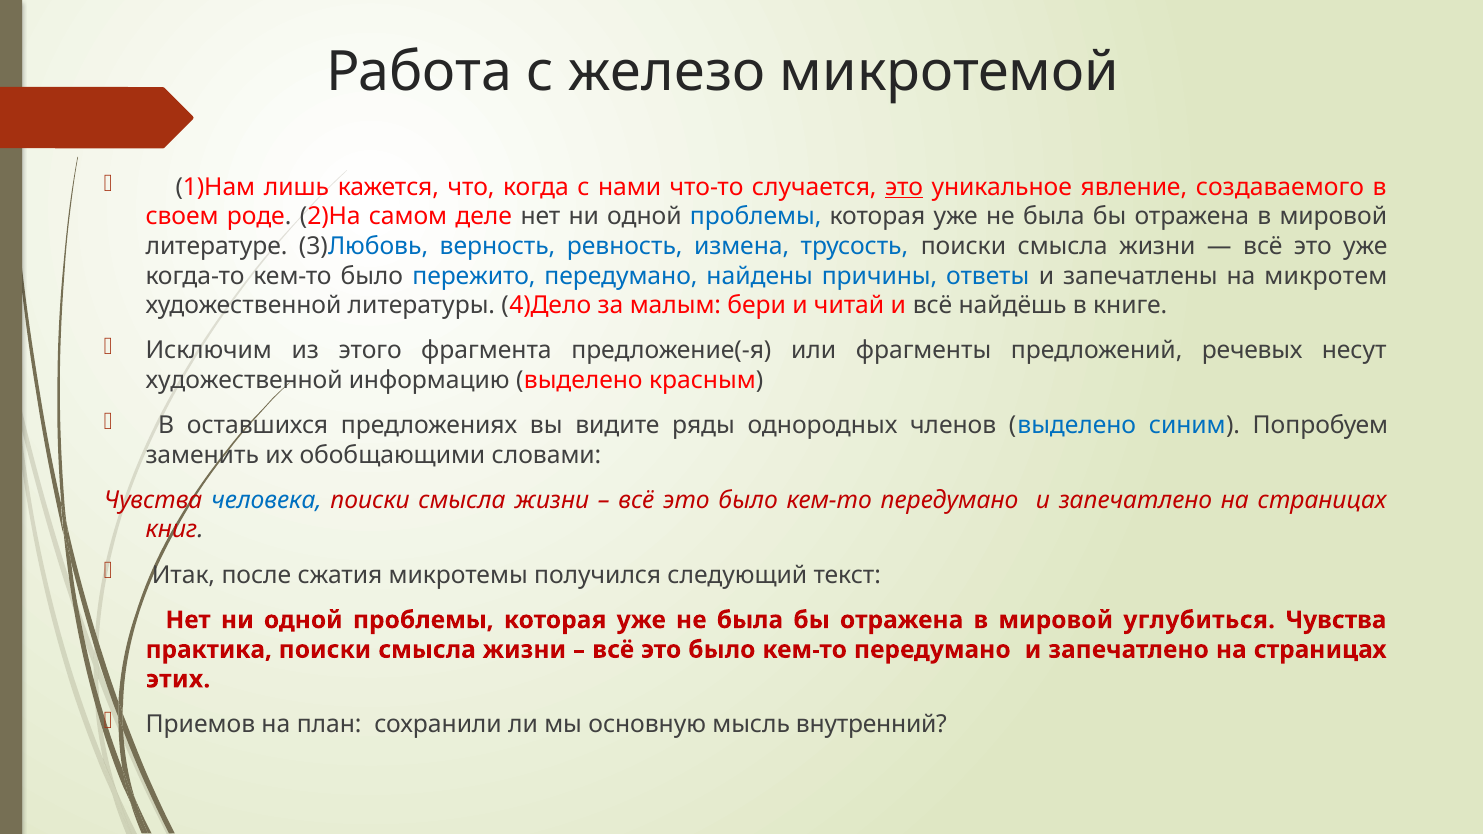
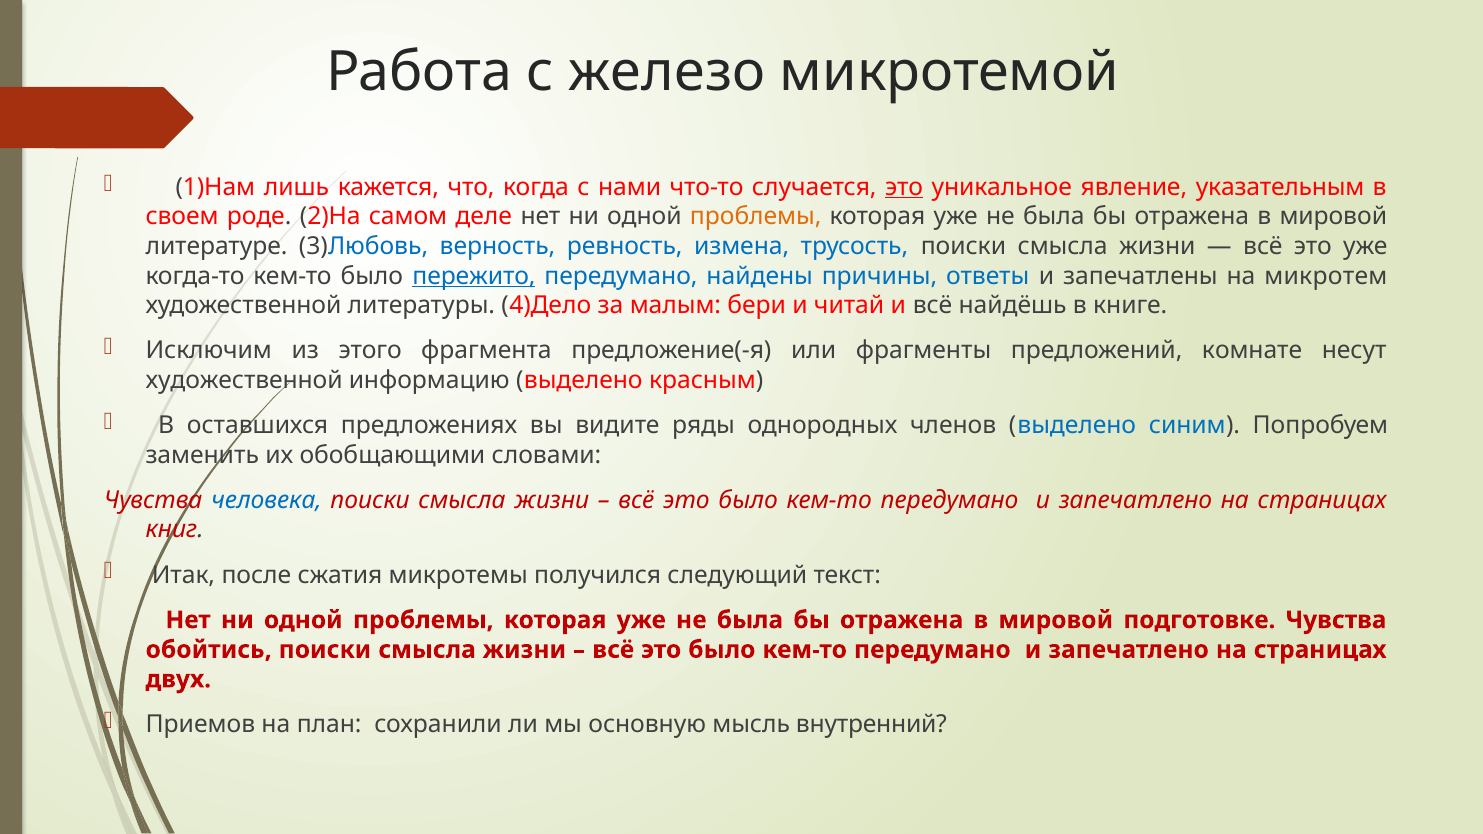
создаваемого: создаваемого -> указательным
проблемы at (756, 217) colour: blue -> orange
пережито underline: none -> present
речевых: речевых -> комнате
углубиться: углубиться -> подготовке
практика: практика -> обойтись
этих: этих -> двух
